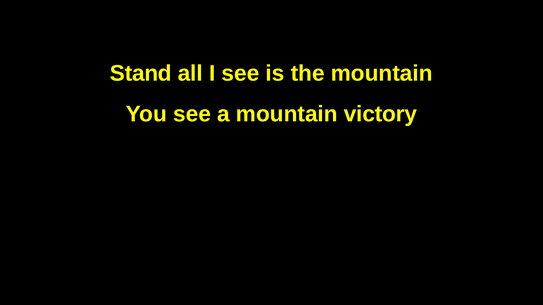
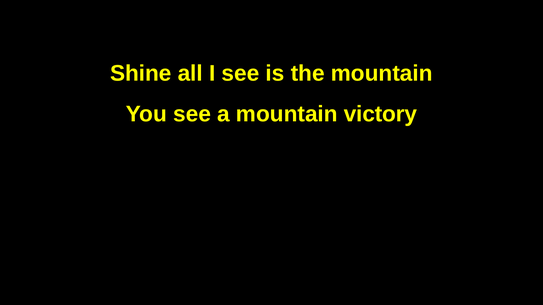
Stand: Stand -> Shine
